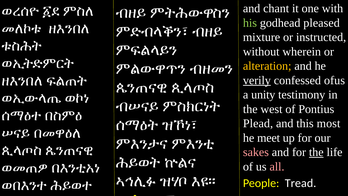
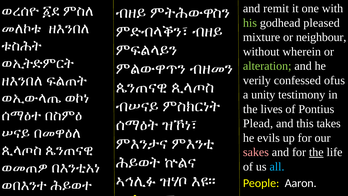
chant: chant -> remit
instructed: instructed -> neighbour
alteration colour: yellow -> light green
verily underline: present -> none
west: west -> lives
most: most -> takes
meet: meet -> evils
all colour: pink -> light blue
Tread: Tread -> Aaron
